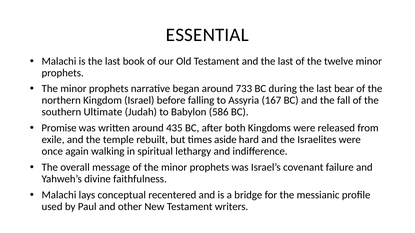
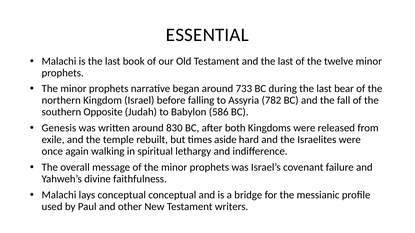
167: 167 -> 782
Ultimate: Ultimate -> Opposite
Promise: Promise -> Genesis
435: 435 -> 830
conceptual recentered: recentered -> conceptual
